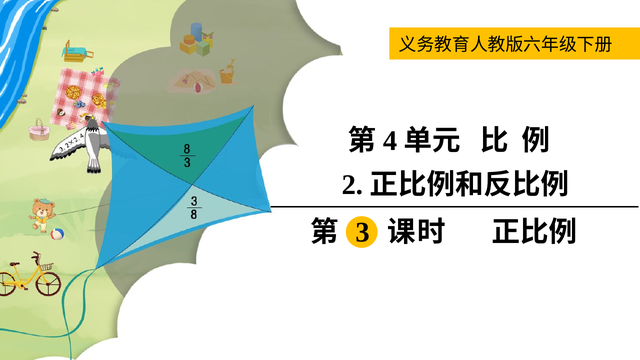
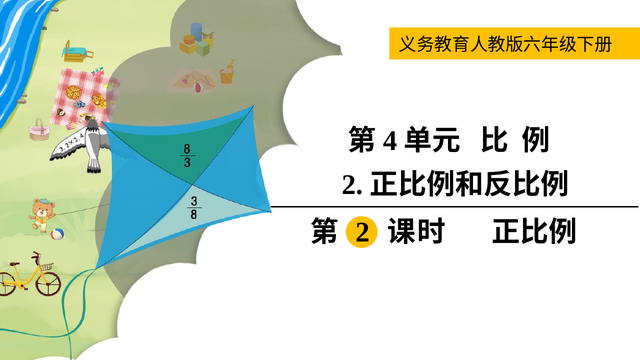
3 at (363, 232): 3 -> 2
